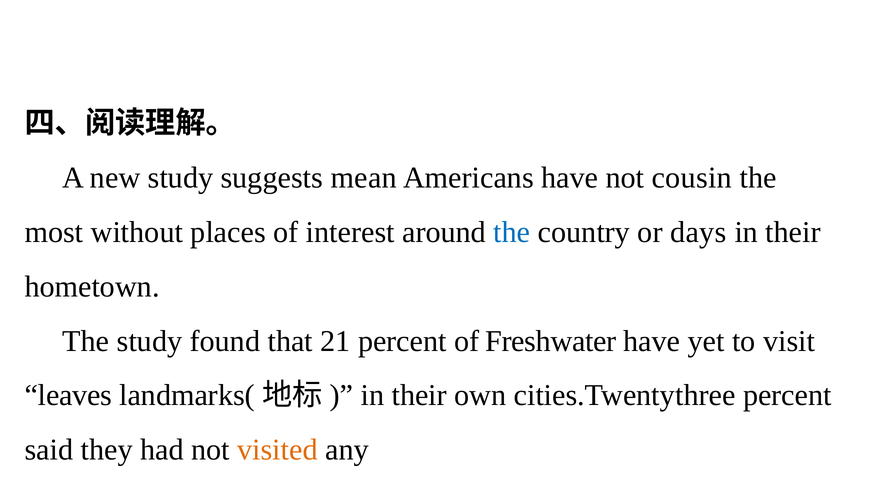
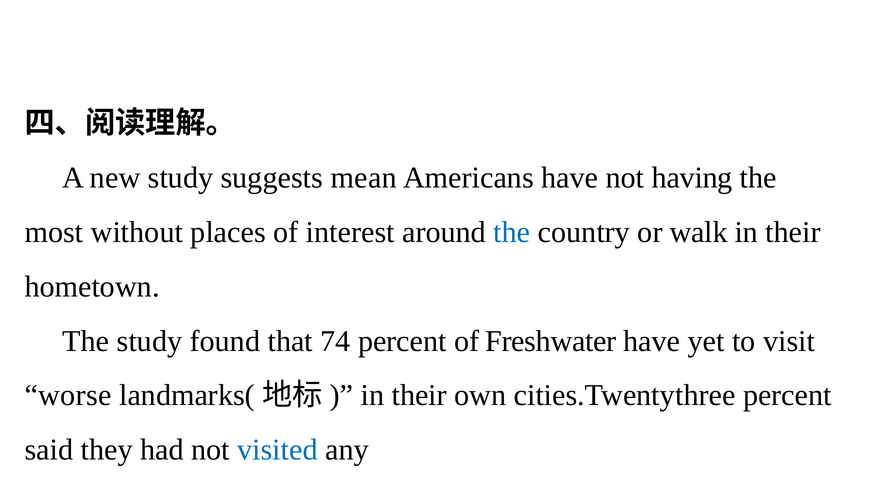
cousin: cousin -> having
days: days -> walk
21: 21 -> 74
leaves: leaves -> worse
visited colour: orange -> blue
